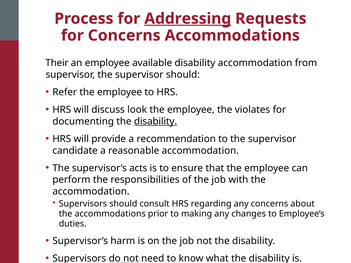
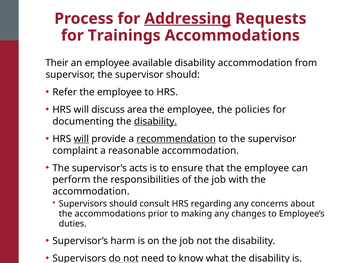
for Concerns: Concerns -> Trainings
look: look -> area
violates: violates -> policies
will at (81, 139) underline: none -> present
recommendation underline: none -> present
candidate: candidate -> complaint
